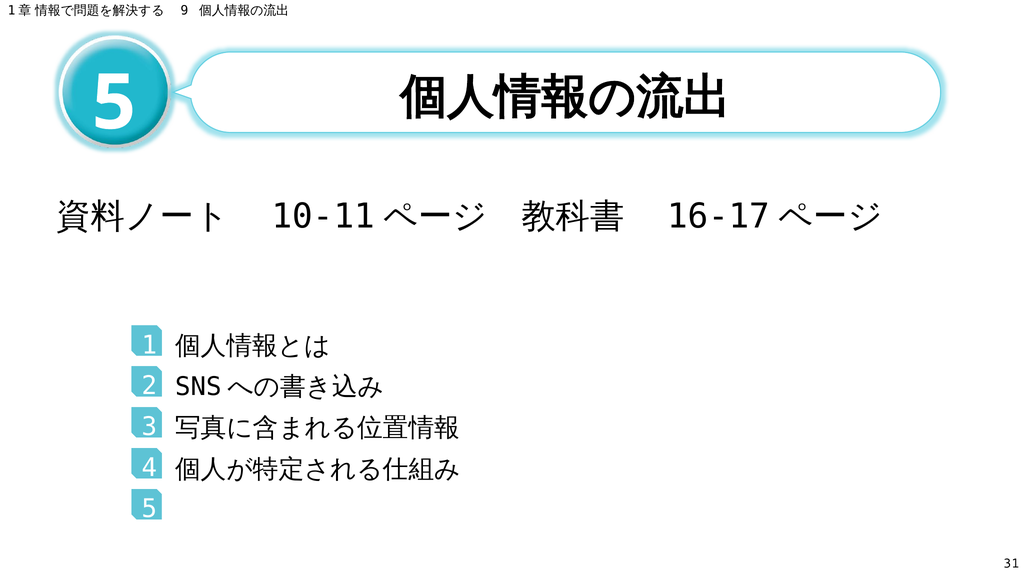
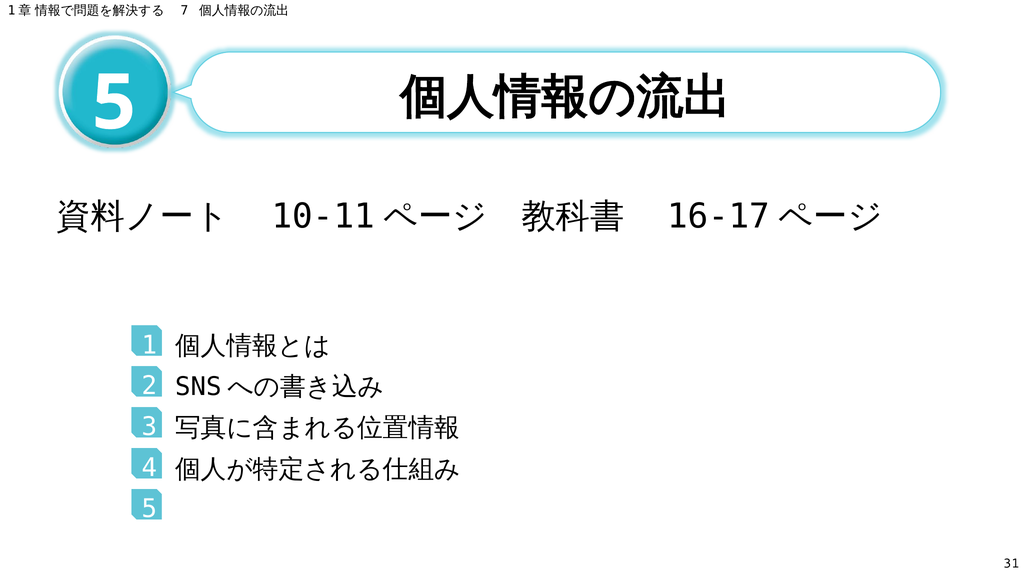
9: 9 -> 7
